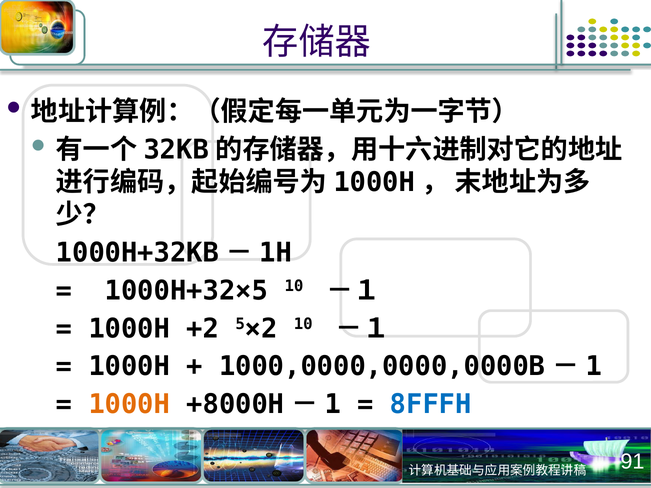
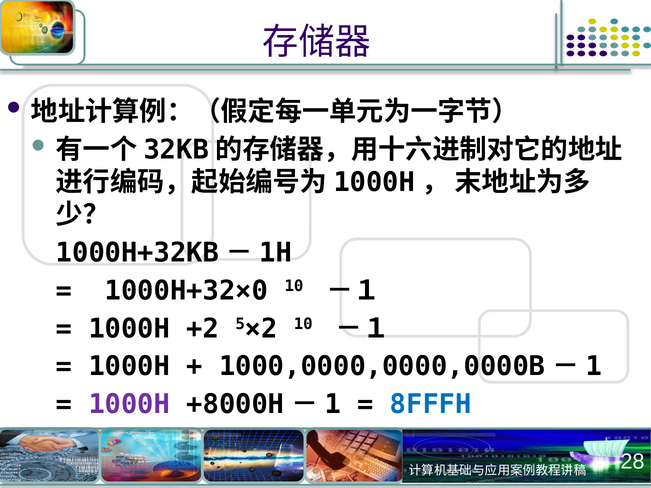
1000H+32×5: 1000H+32×5 -> 1000H+32×0
1000H at (129, 405) colour: orange -> purple
91: 91 -> 28
